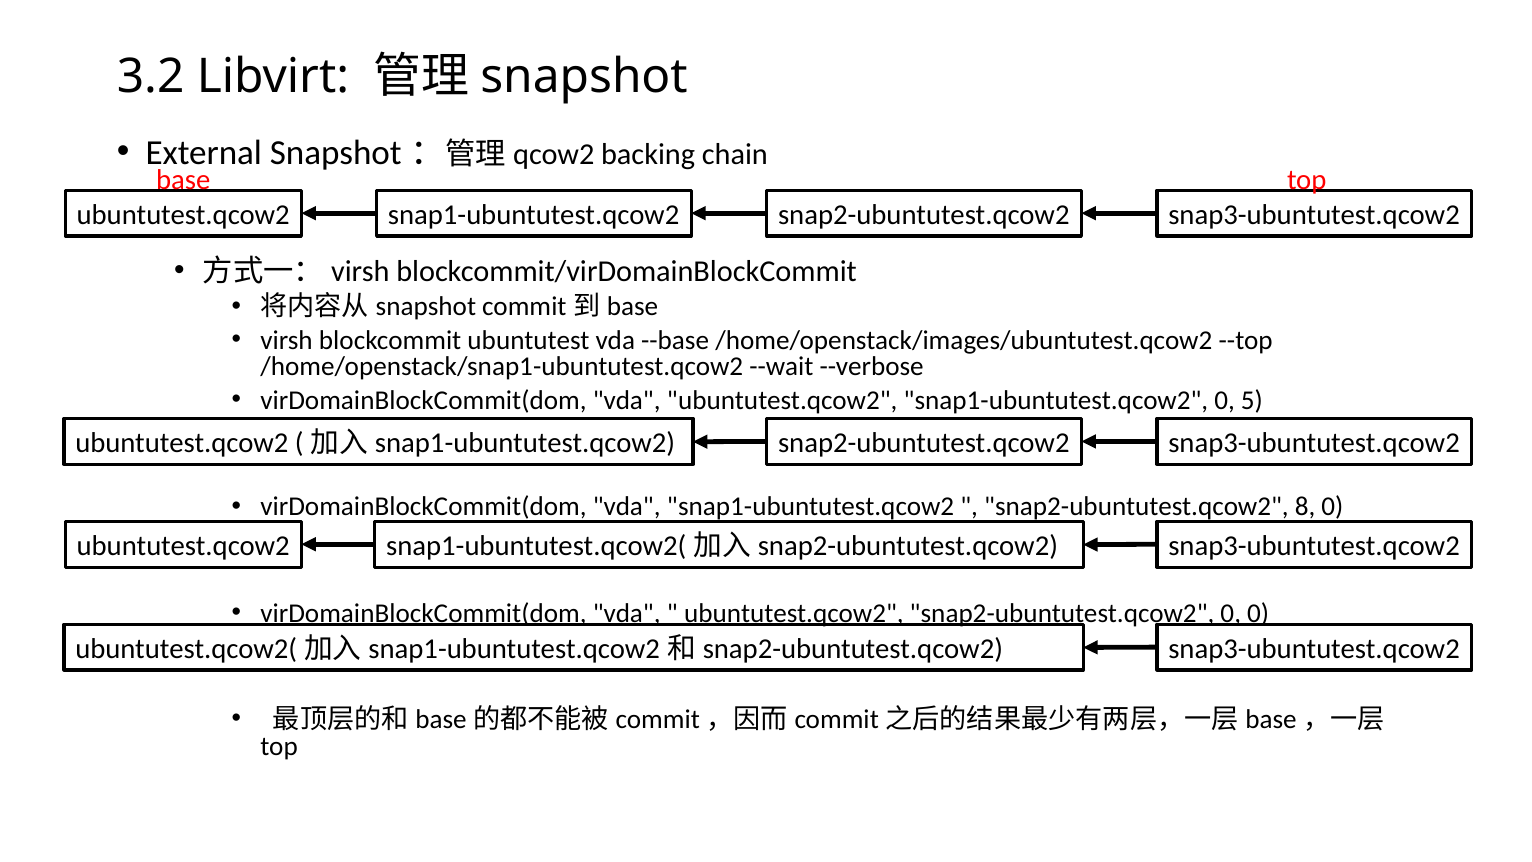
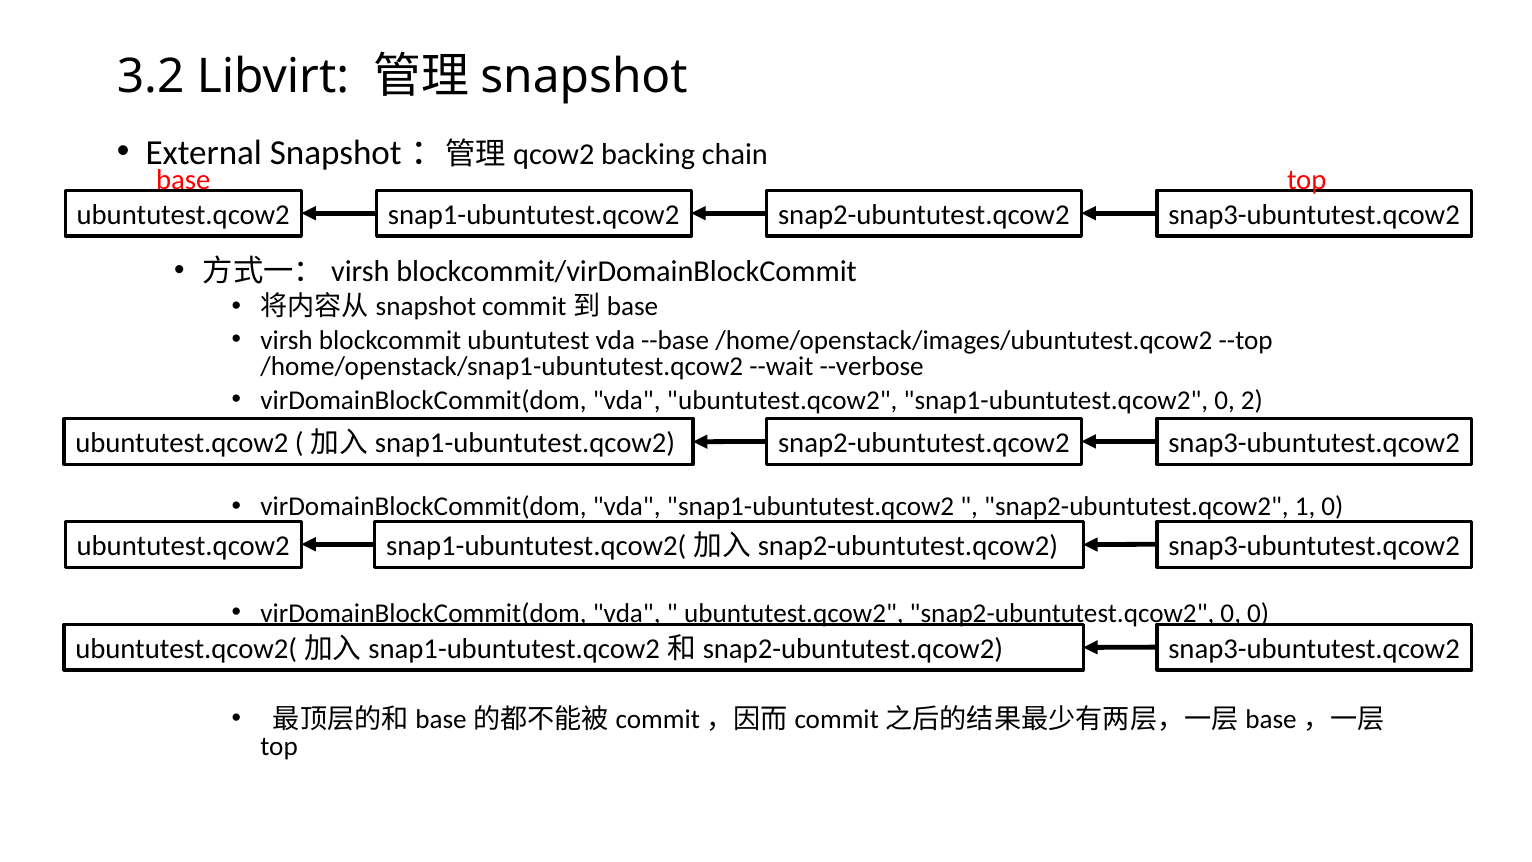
5: 5 -> 2
8: 8 -> 1
